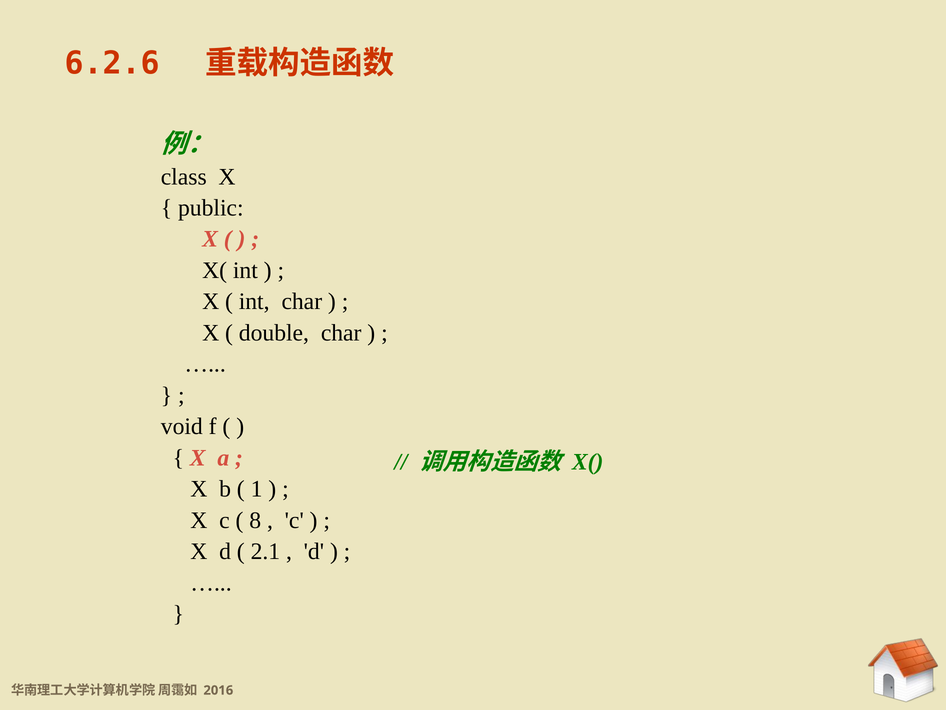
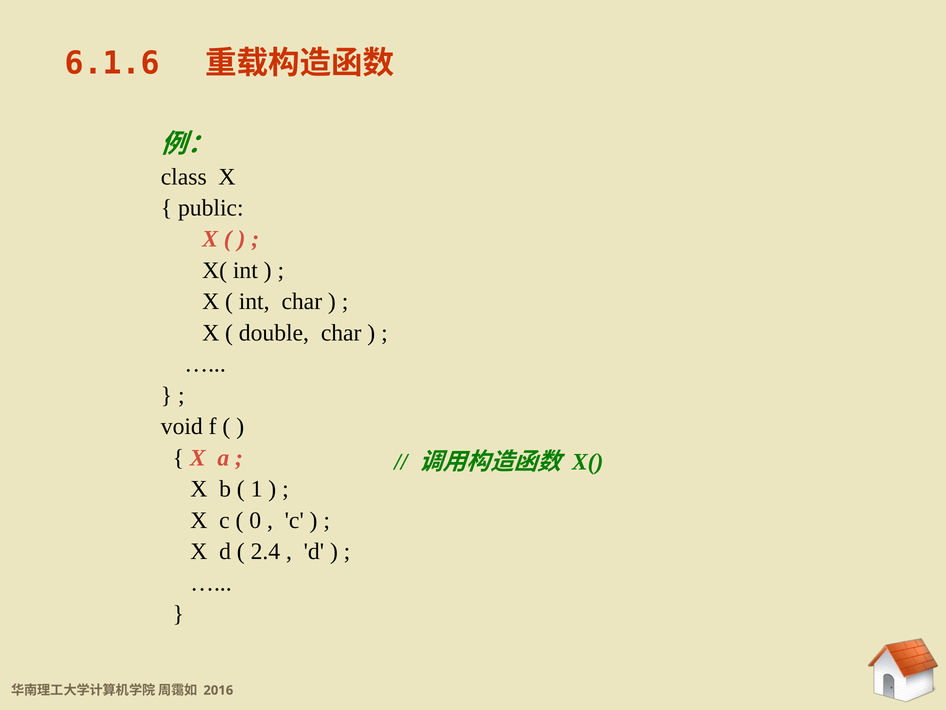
6.2.6: 6.2.6 -> 6.1.6
8: 8 -> 0
2.1: 2.1 -> 2.4
